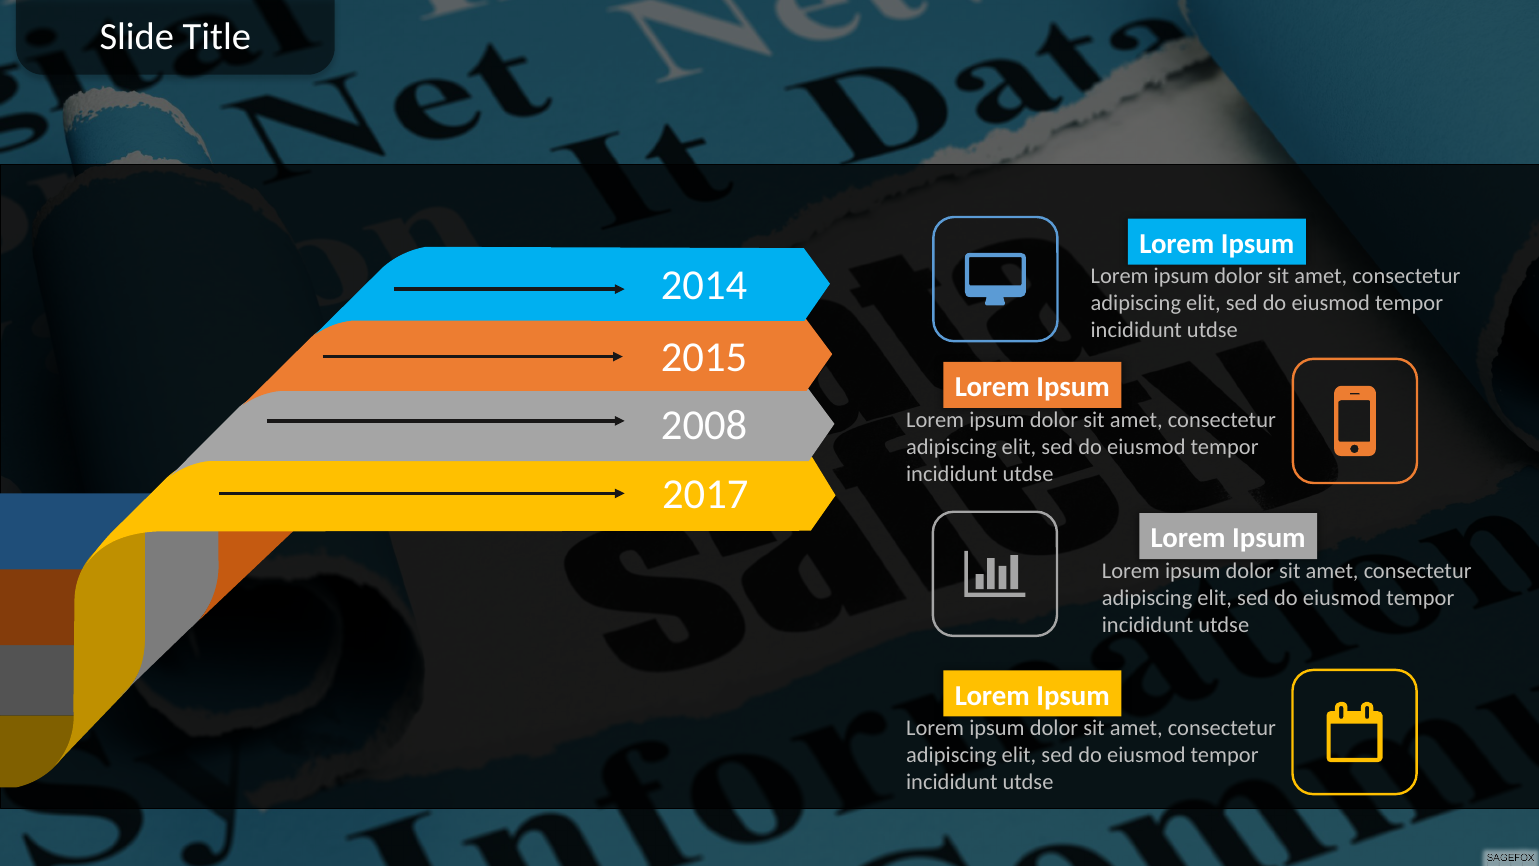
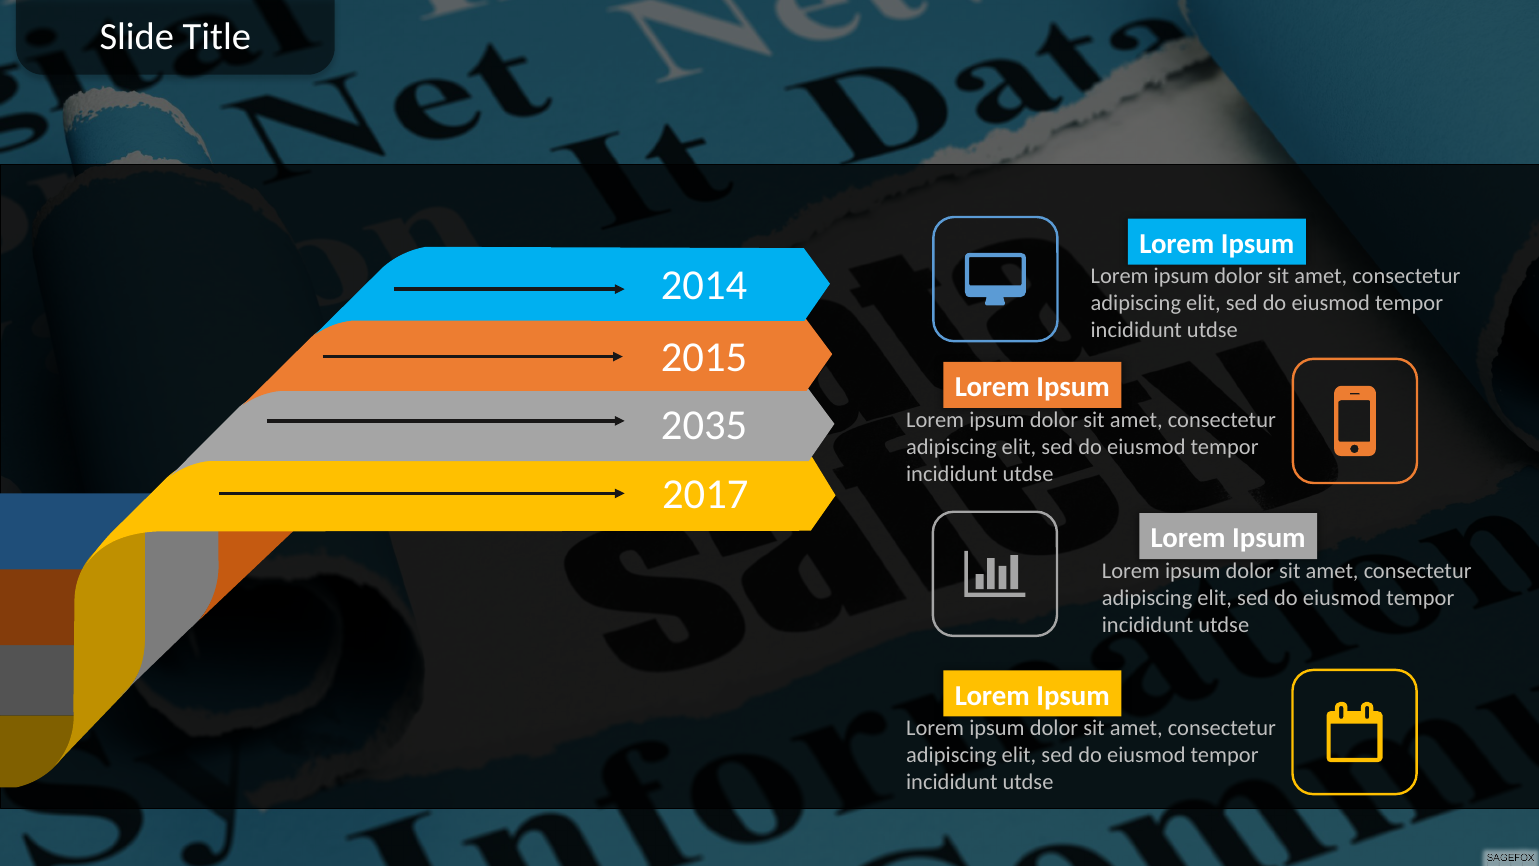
2008: 2008 -> 2035
